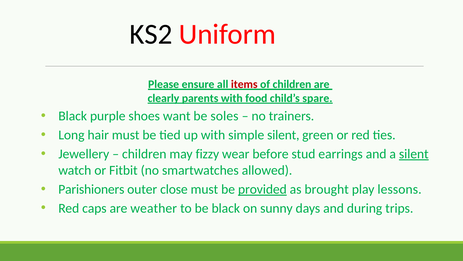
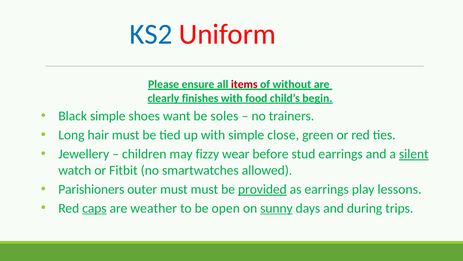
KS2 colour: black -> blue
of children: children -> without
parents: parents -> finishes
spare: spare -> begin
Black purple: purple -> simple
simple silent: silent -> close
outer close: close -> must
as brought: brought -> earrings
caps underline: none -> present
be black: black -> open
sunny underline: none -> present
